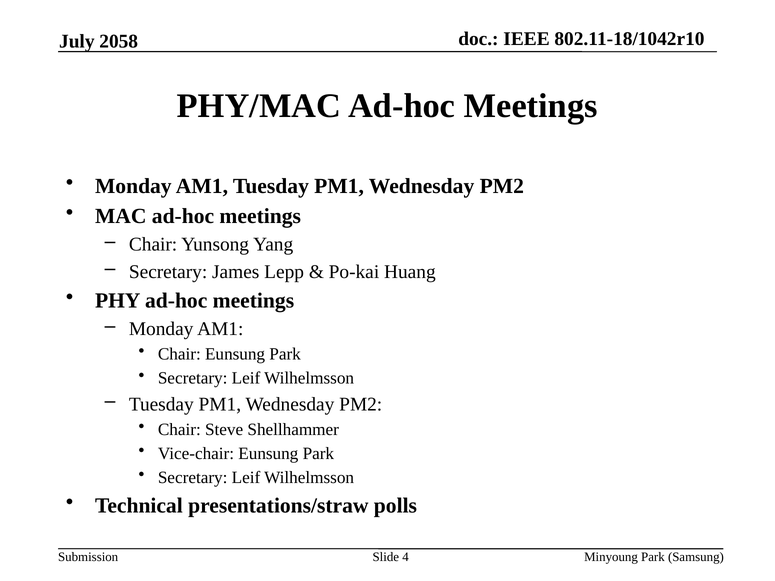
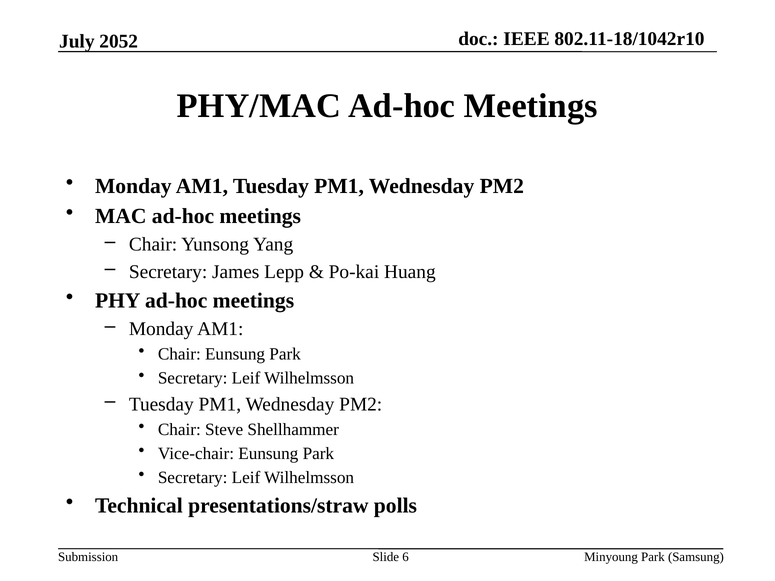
2058: 2058 -> 2052
4: 4 -> 6
